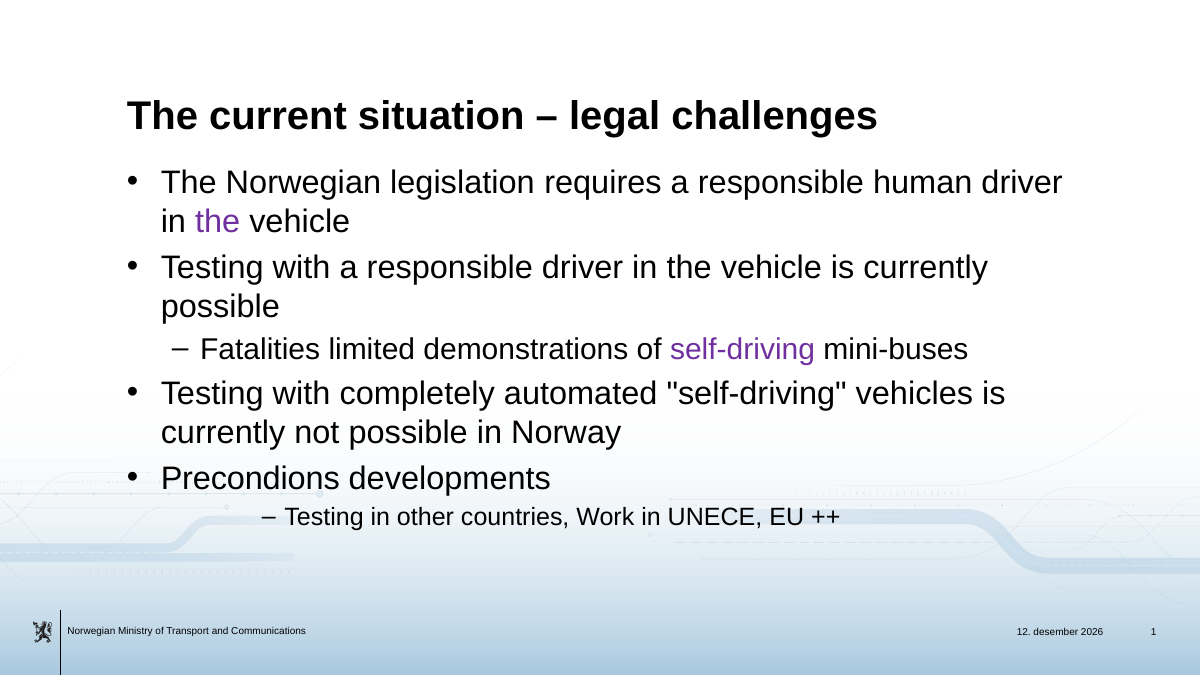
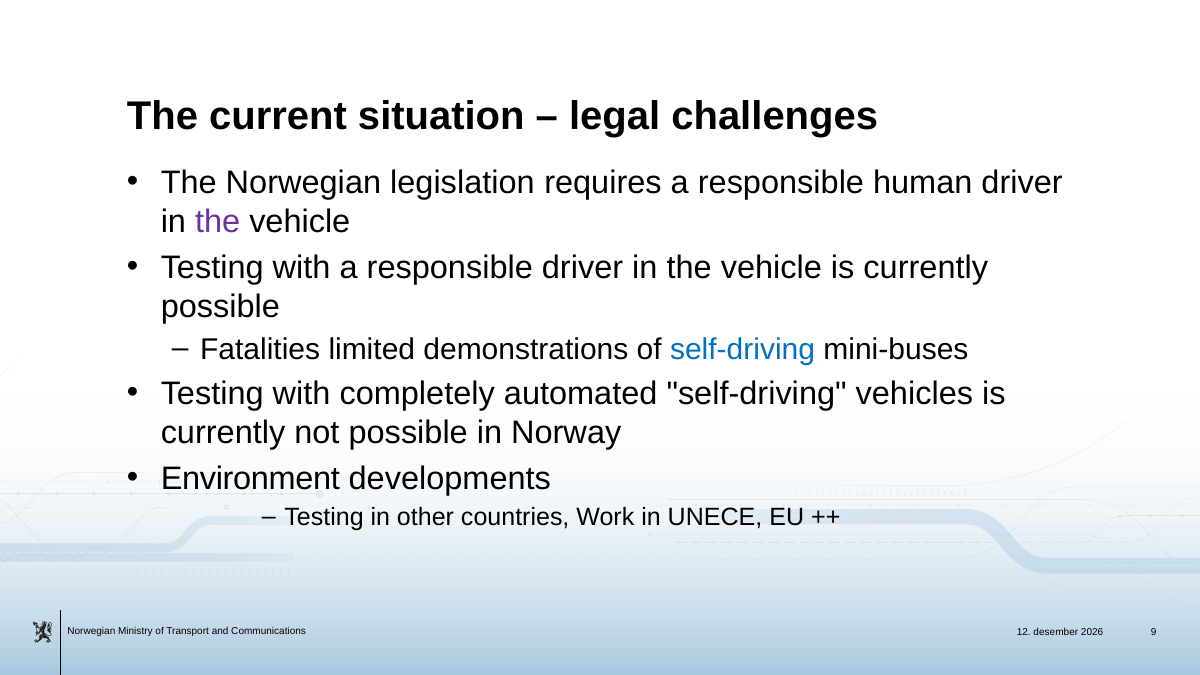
self-driving at (743, 350) colour: purple -> blue
Precondions: Precondions -> Environment
1: 1 -> 9
